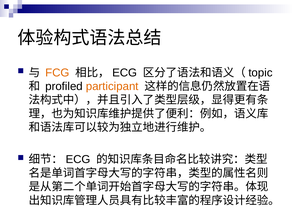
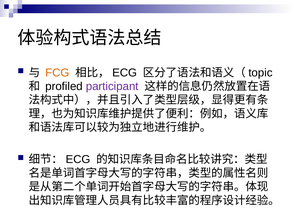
participant colour: orange -> purple
